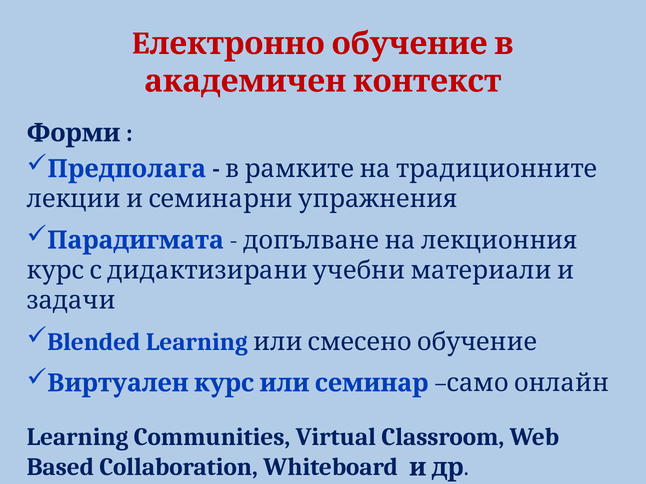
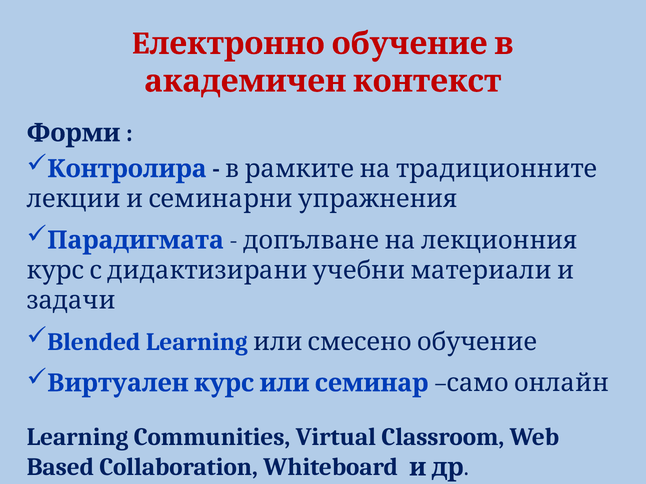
Предполага: Предполага -> Контролира
